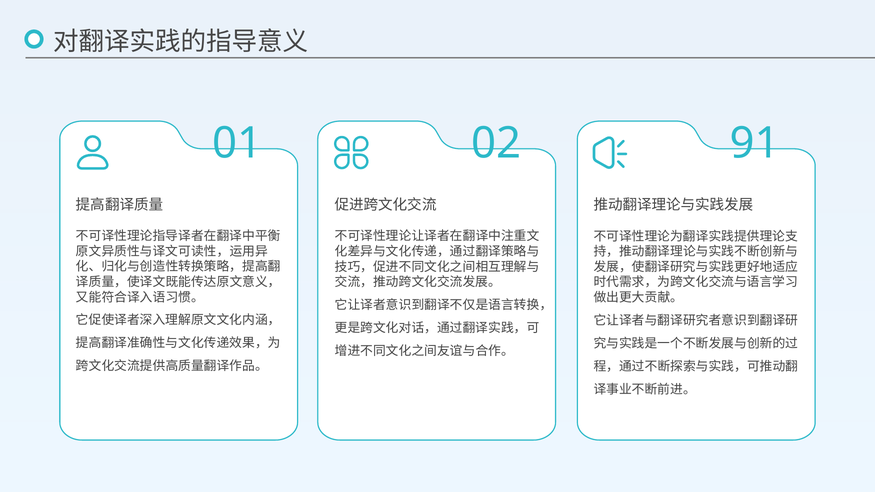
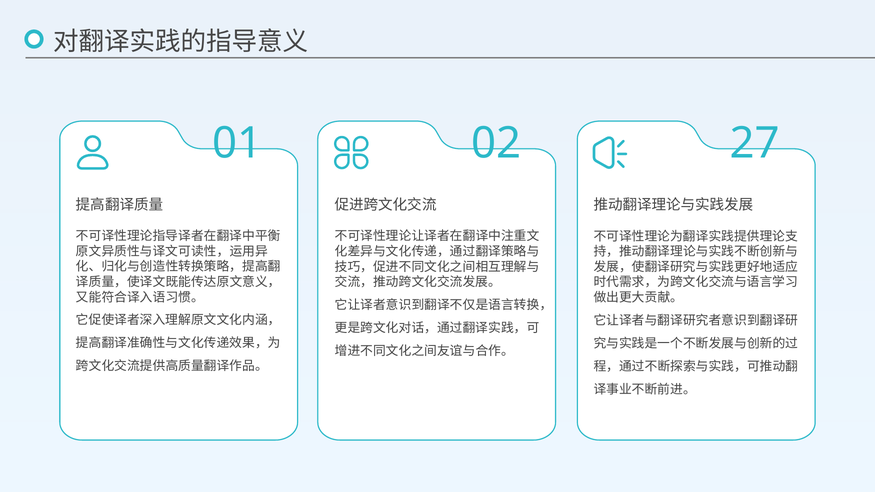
91: 91 -> 27
